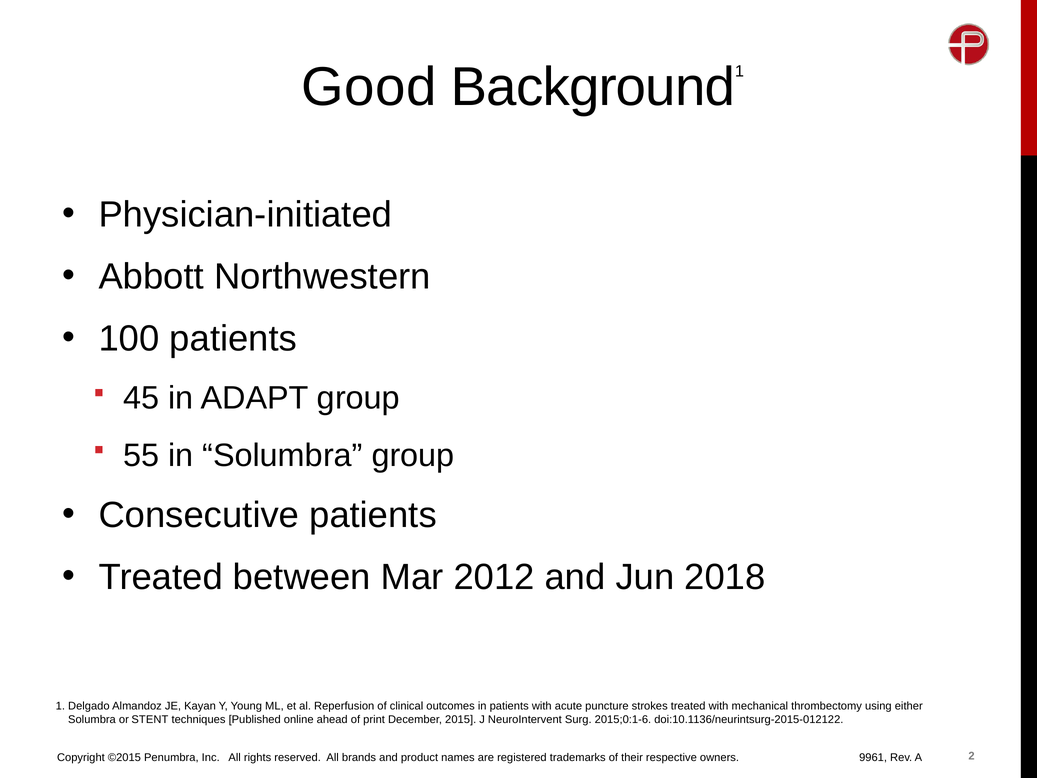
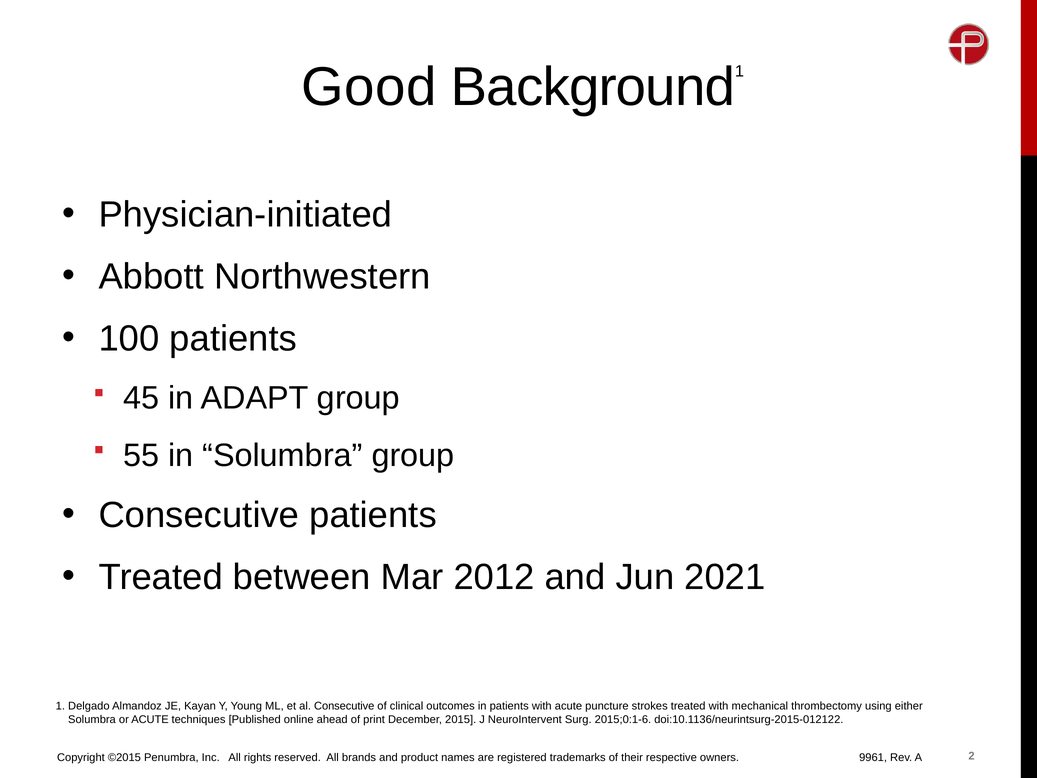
2018: 2018 -> 2021
al Reperfusion: Reperfusion -> Consecutive
or STENT: STENT -> ACUTE
